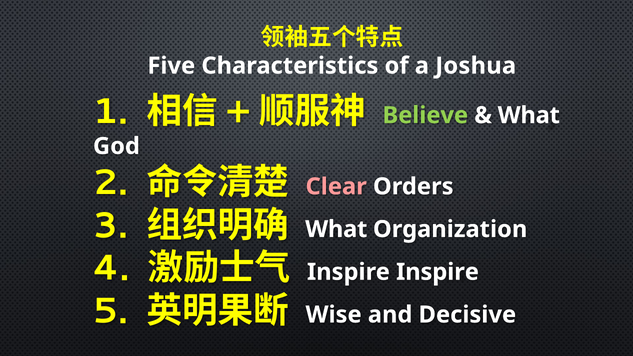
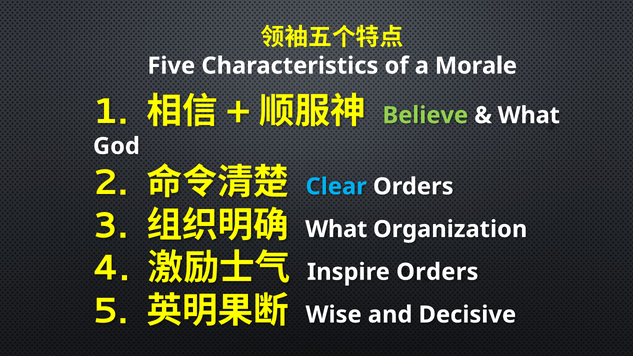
Joshua: Joshua -> Morale
Clear colour: pink -> light blue
Inspire Inspire: Inspire -> Orders
